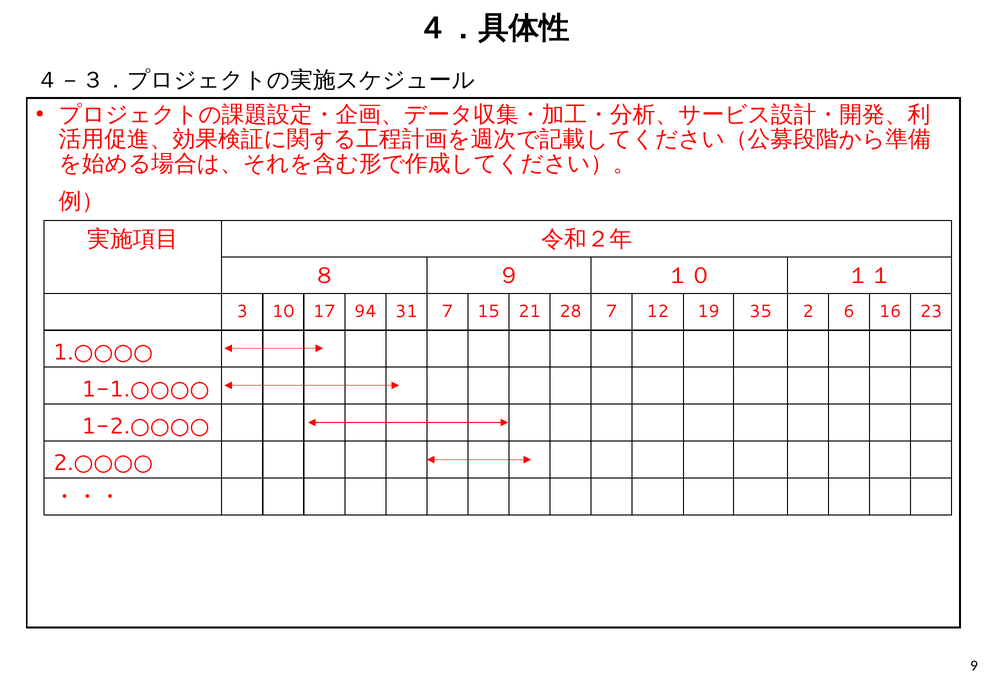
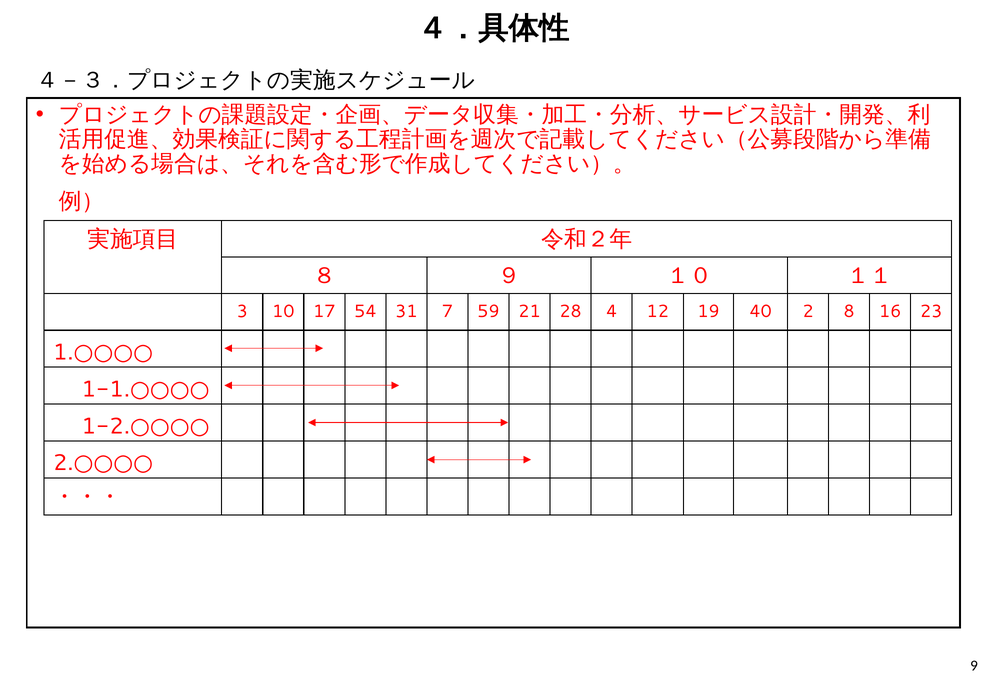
94: 94 -> 54
15: 15 -> 59
28 7: 7 -> 4
35: 35 -> 40
6: 6 -> 8
